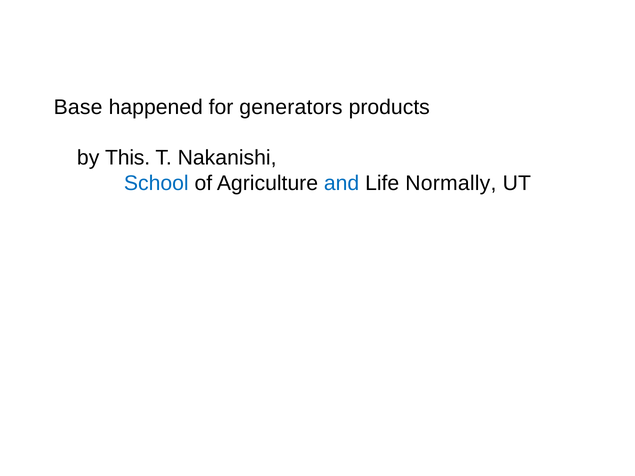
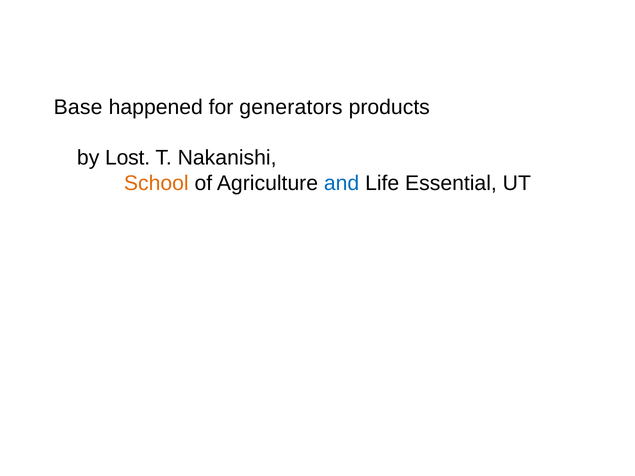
This: This -> Lost
School colour: blue -> orange
Normally: Normally -> Essential
